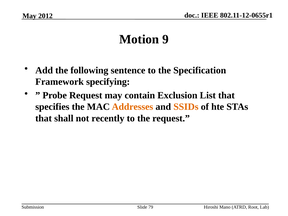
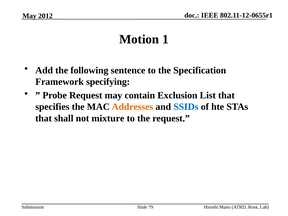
9: 9 -> 1
SSIDs colour: orange -> blue
recently: recently -> mixture
